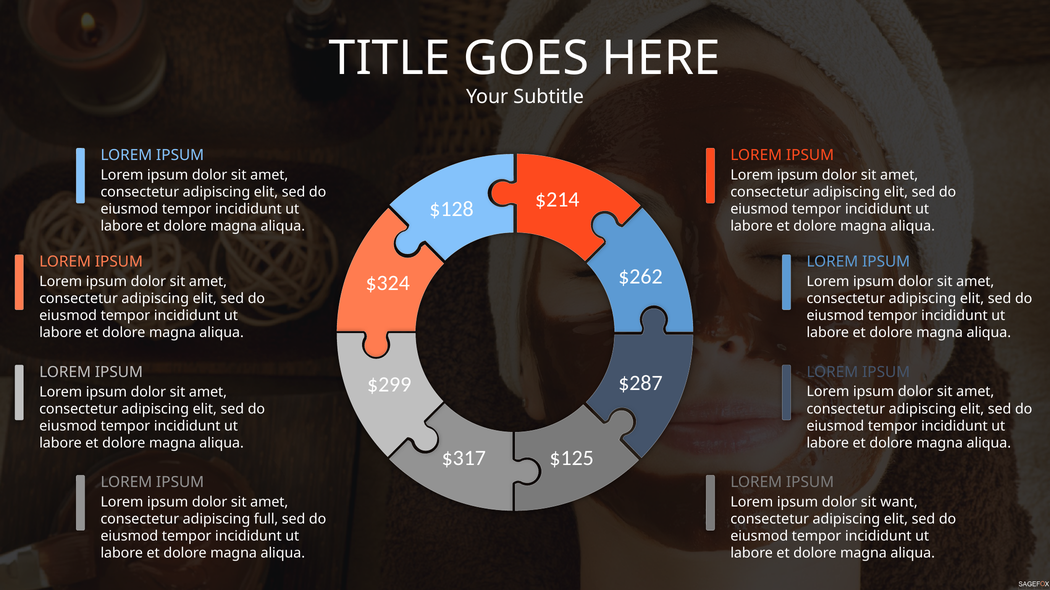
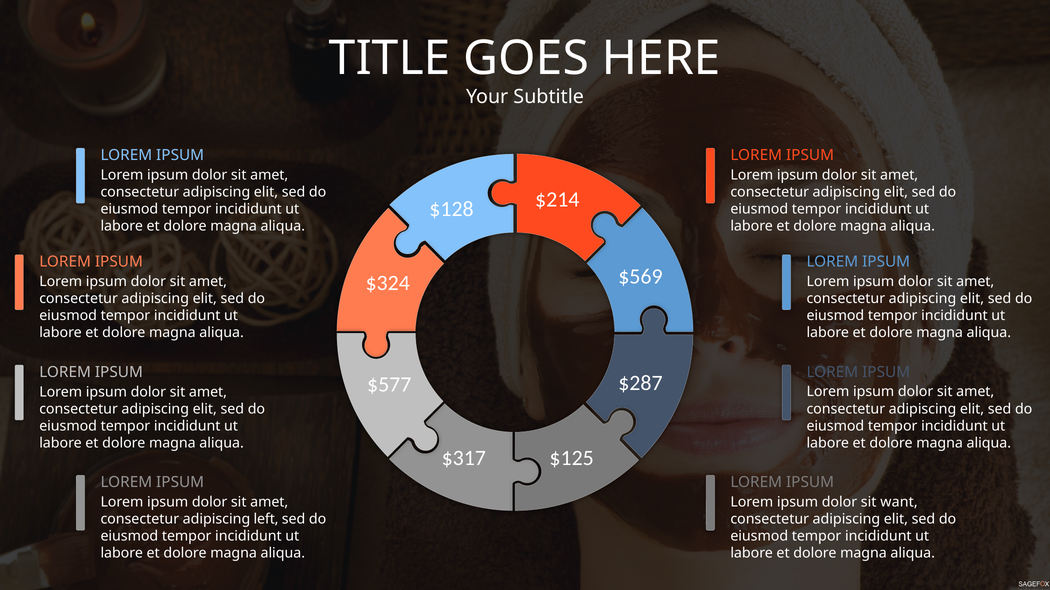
$262: $262 -> $569
$299: $299 -> $577
full: full -> left
